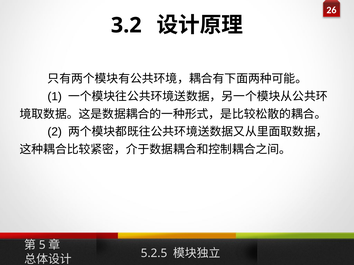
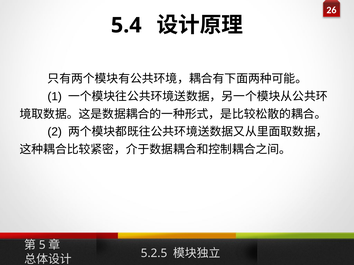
3.2: 3.2 -> 5.4
